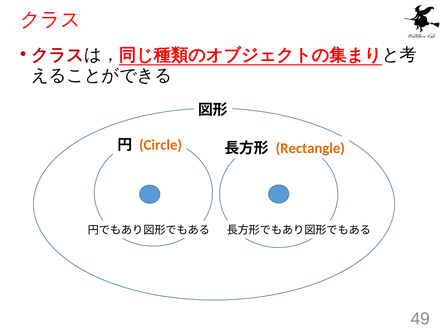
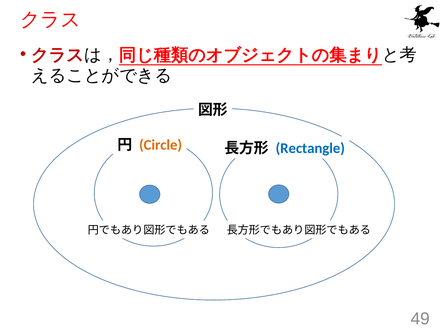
Rectangle colour: orange -> blue
